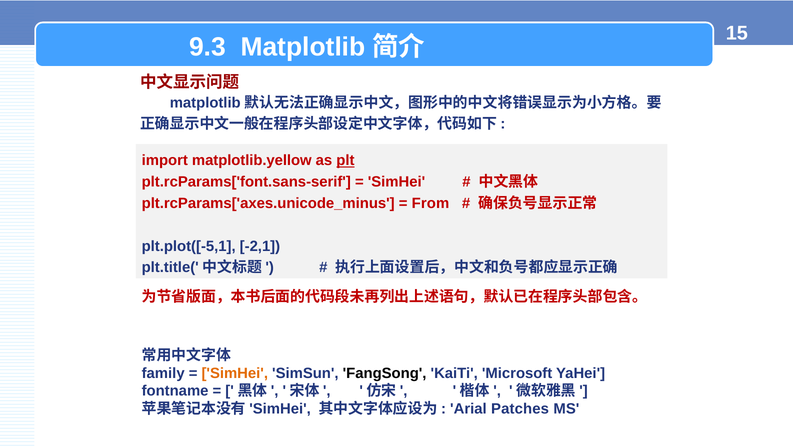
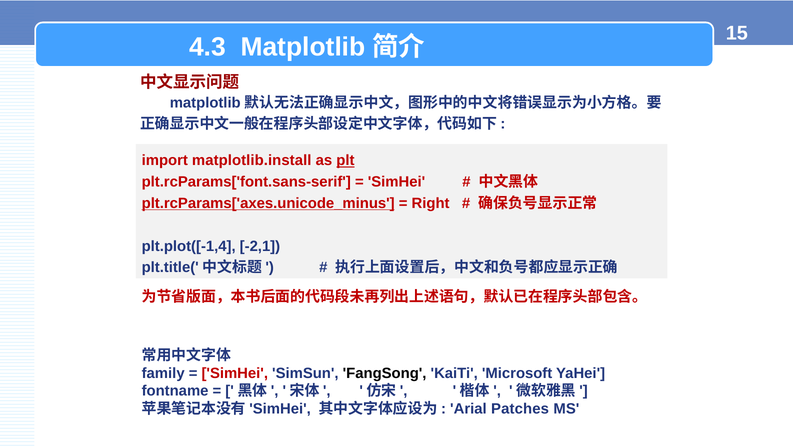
9.3: 9.3 -> 4.3
matplotlib.yellow: matplotlib.yellow -> matplotlib.install
plt.rcParams['axes.unicode_minus underline: none -> present
From: From -> Right
plt.plot([-5,1: plt.plot([-5,1 -> plt.plot([-1,4
SimHei at (235, 373) colour: orange -> red
